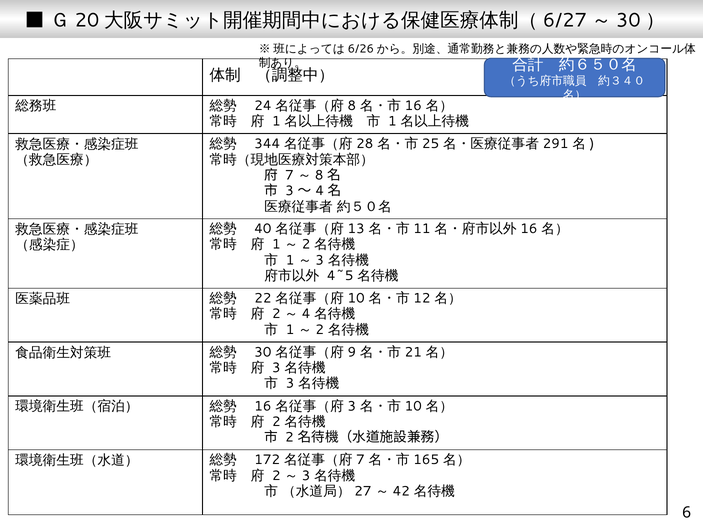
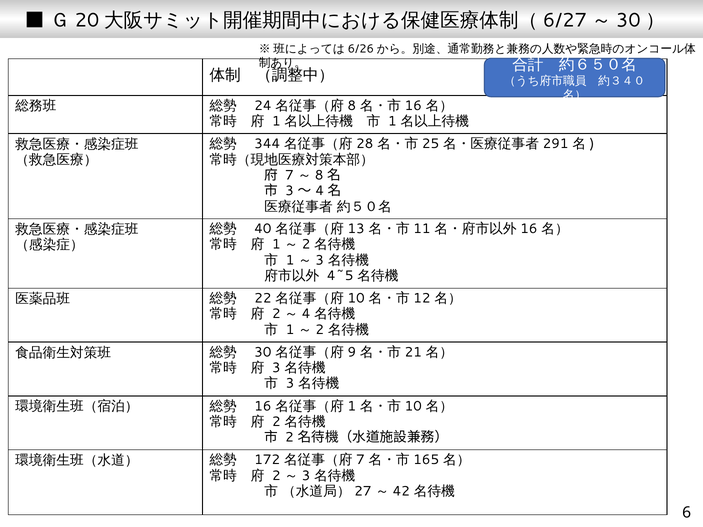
3 at (352, 406): 3 -> 1
